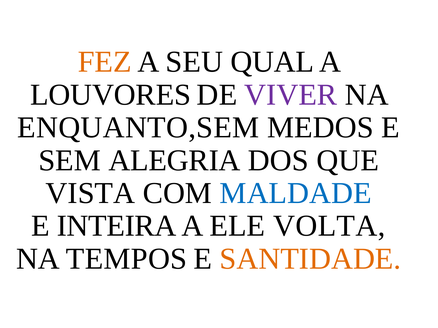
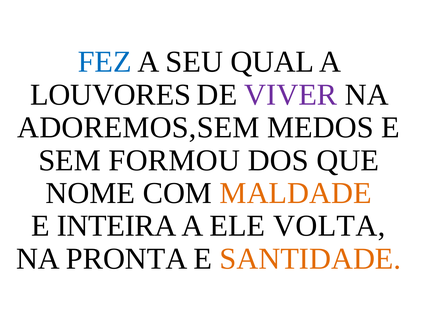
FEZ colour: orange -> blue
ENQUANTO,SEM: ENQUANTO,SEM -> ADOREMOS,SEM
ALEGRIA: ALEGRIA -> FORMOU
VISTA: VISTA -> NOME
MALDADE colour: blue -> orange
TEMPOS: TEMPOS -> PRONTA
